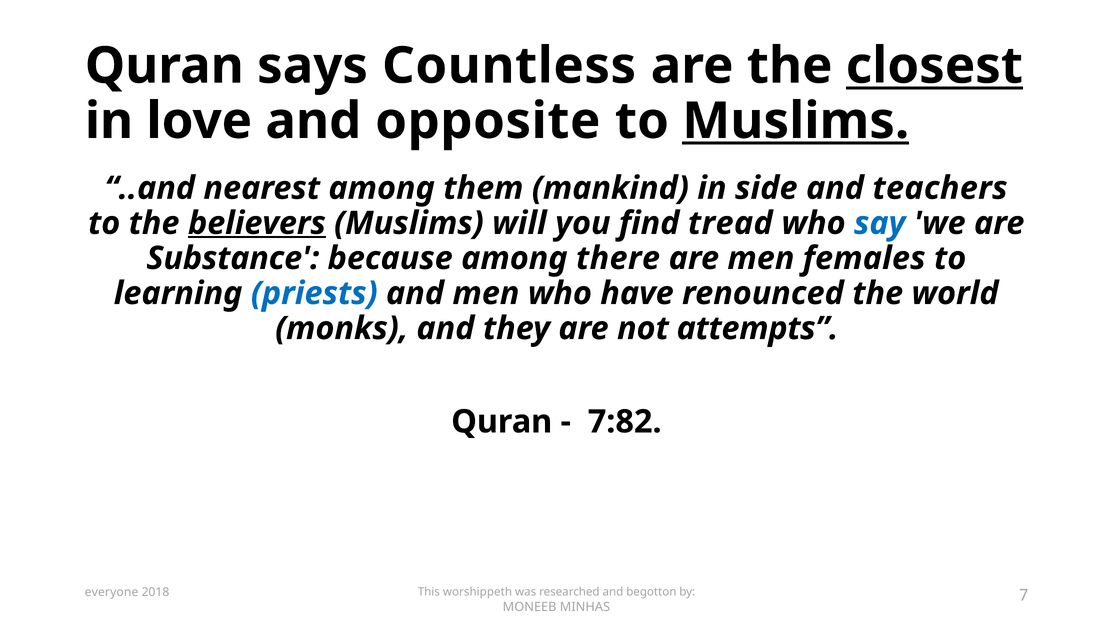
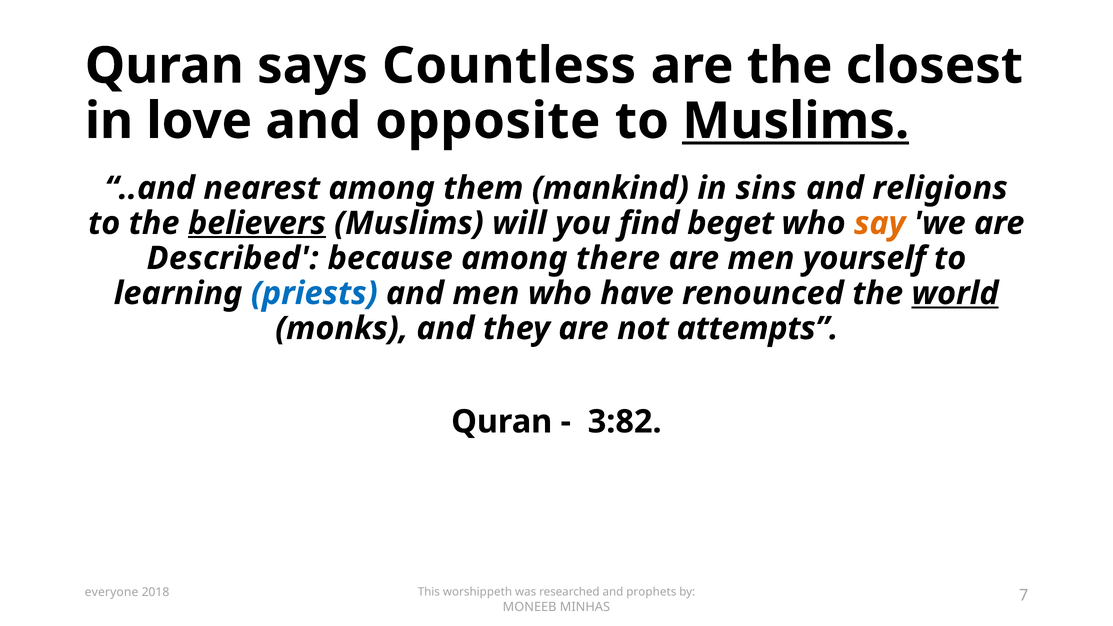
closest underline: present -> none
side: side -> sins
teachers: teachers -> religions
tread: tread -> beget
say colour: blue -> orange
Substance: Substance -> Described
females: females -> yourself
world underline: none -> present
7:82: 7:82 -> 3:82
begotton: begotton -> prophets
